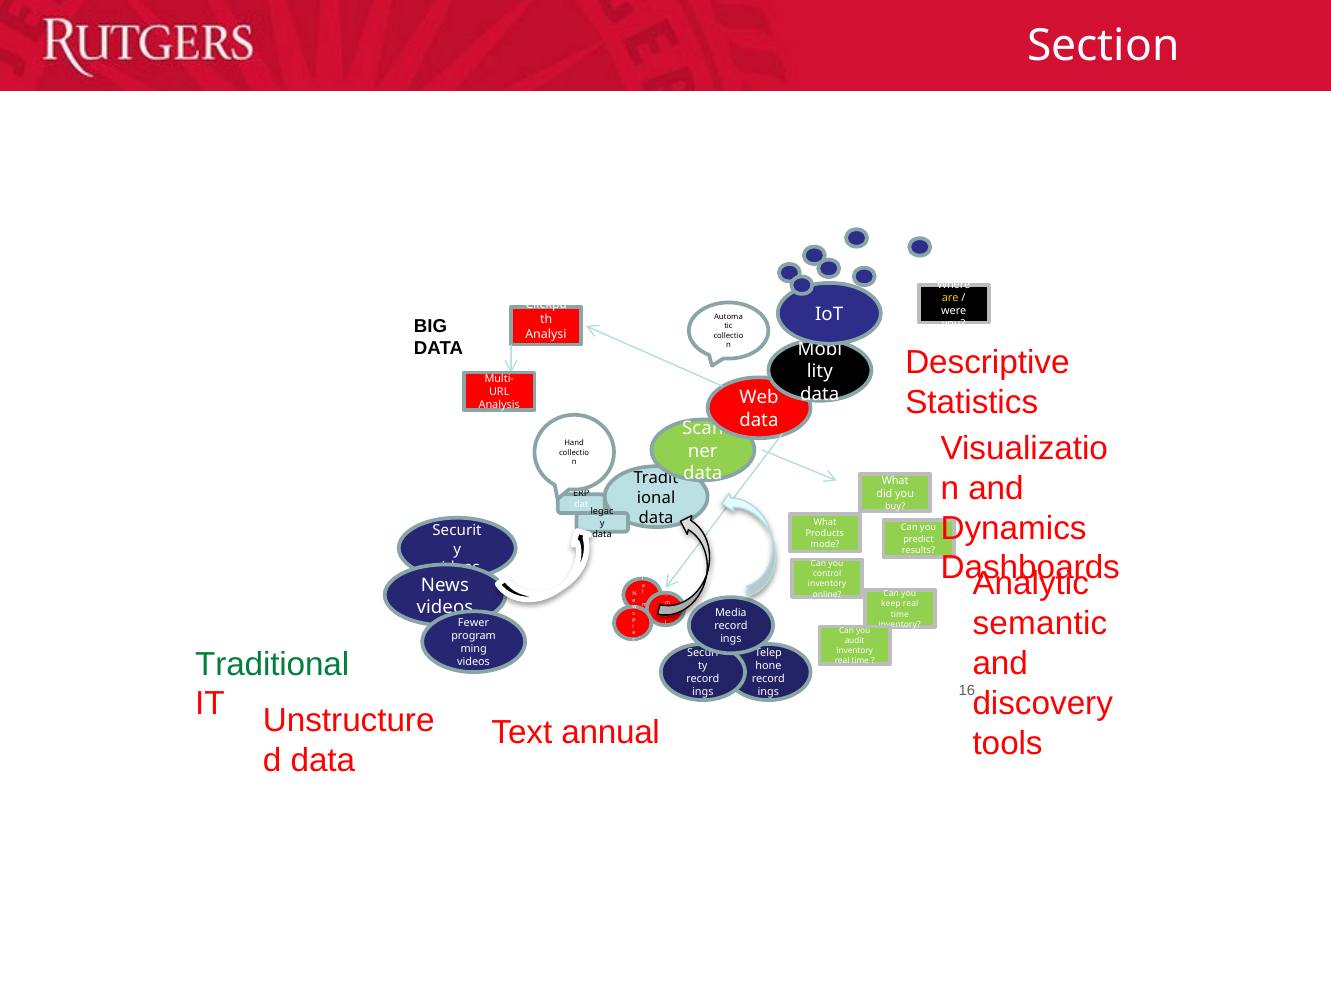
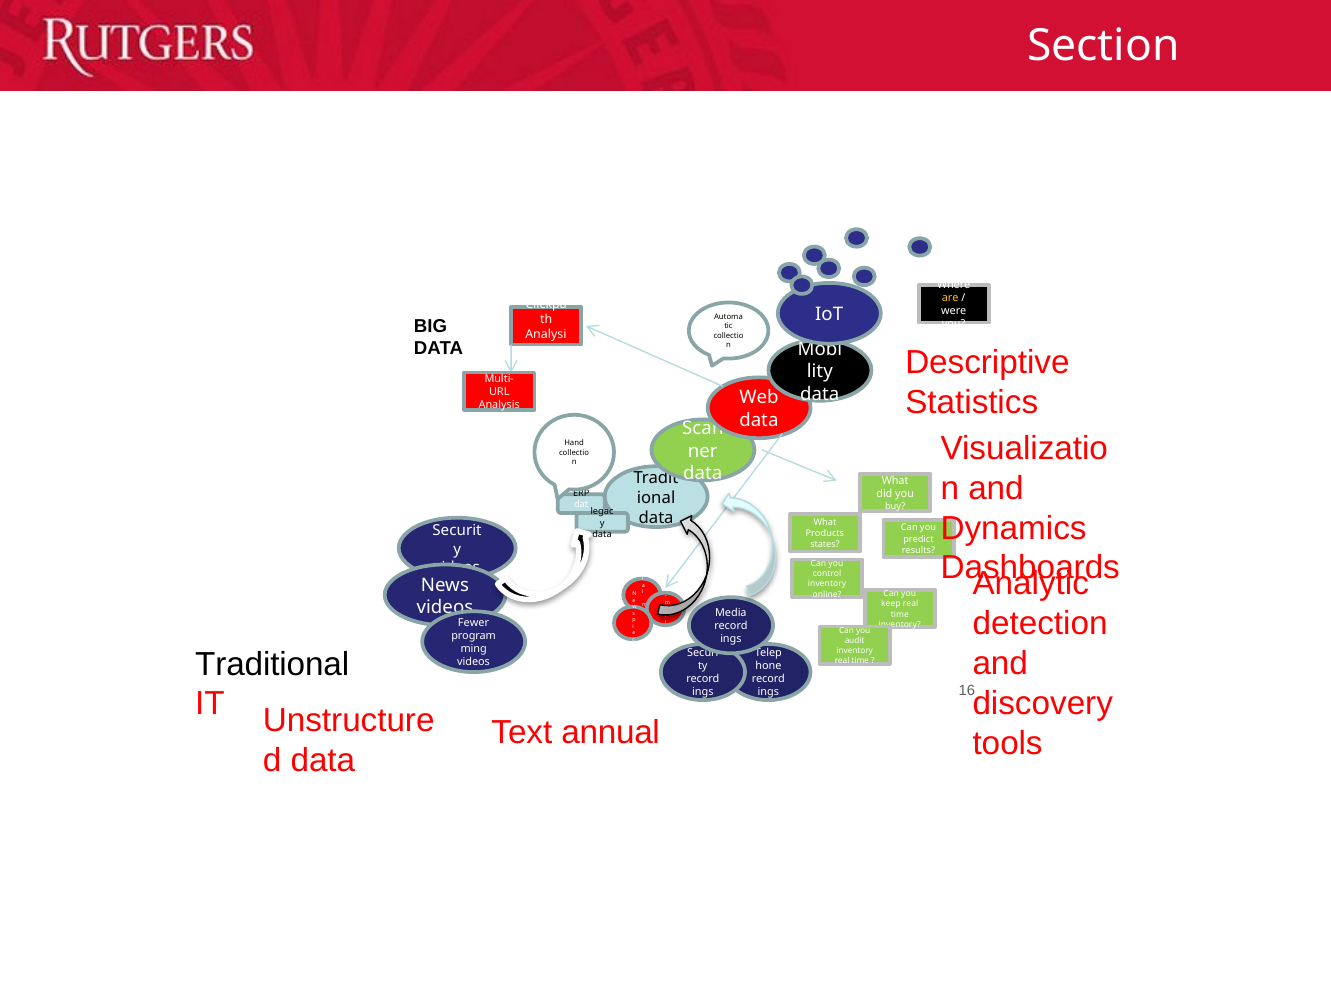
mode: mode -> states
semantic: semantic -> detection
Traditional colour: green -> black
